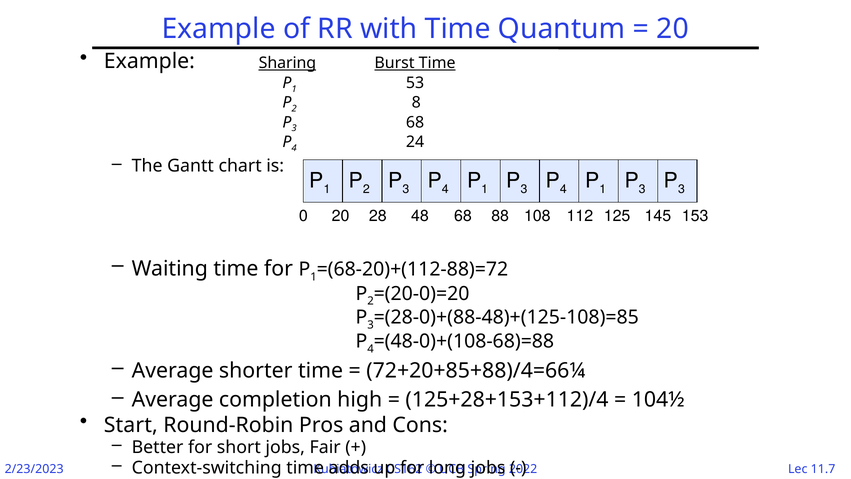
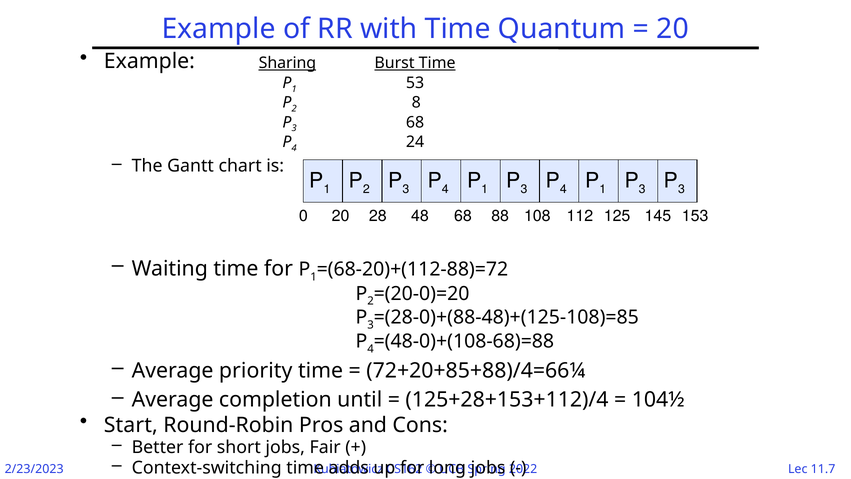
shorter: shorter -> priority
high: high -> until
